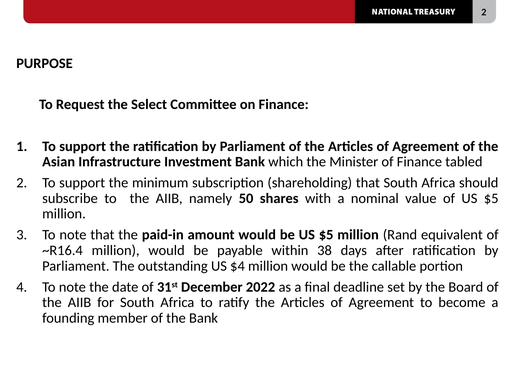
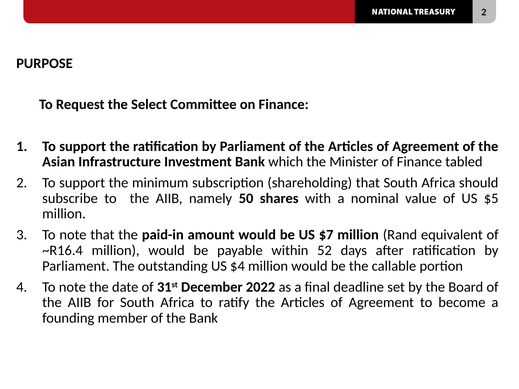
be US $5: $5 -> $7
38: 38 -> 52
